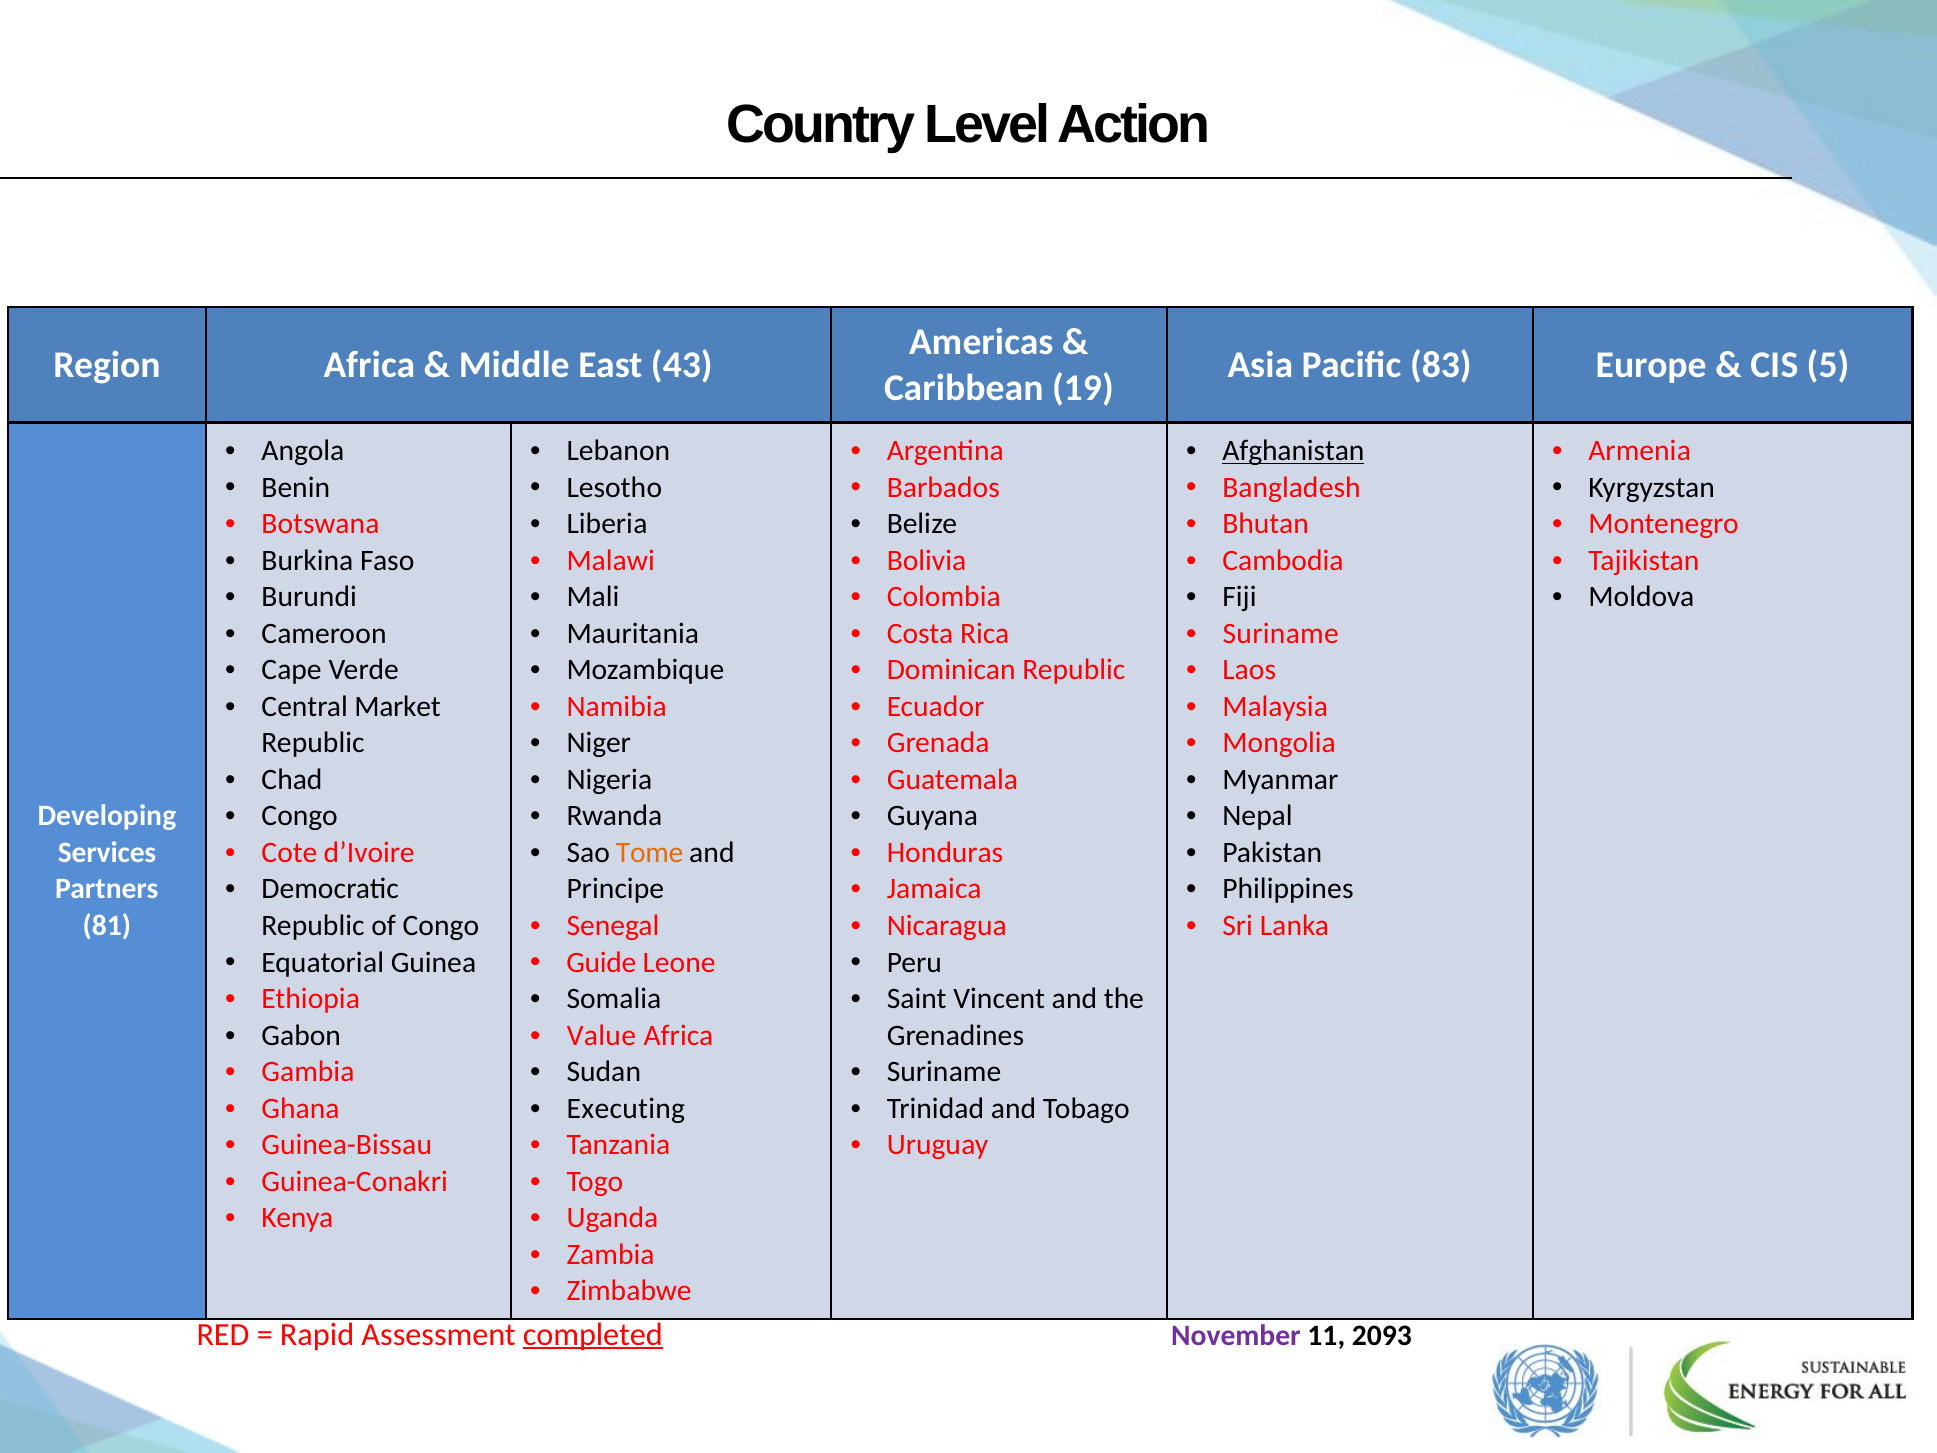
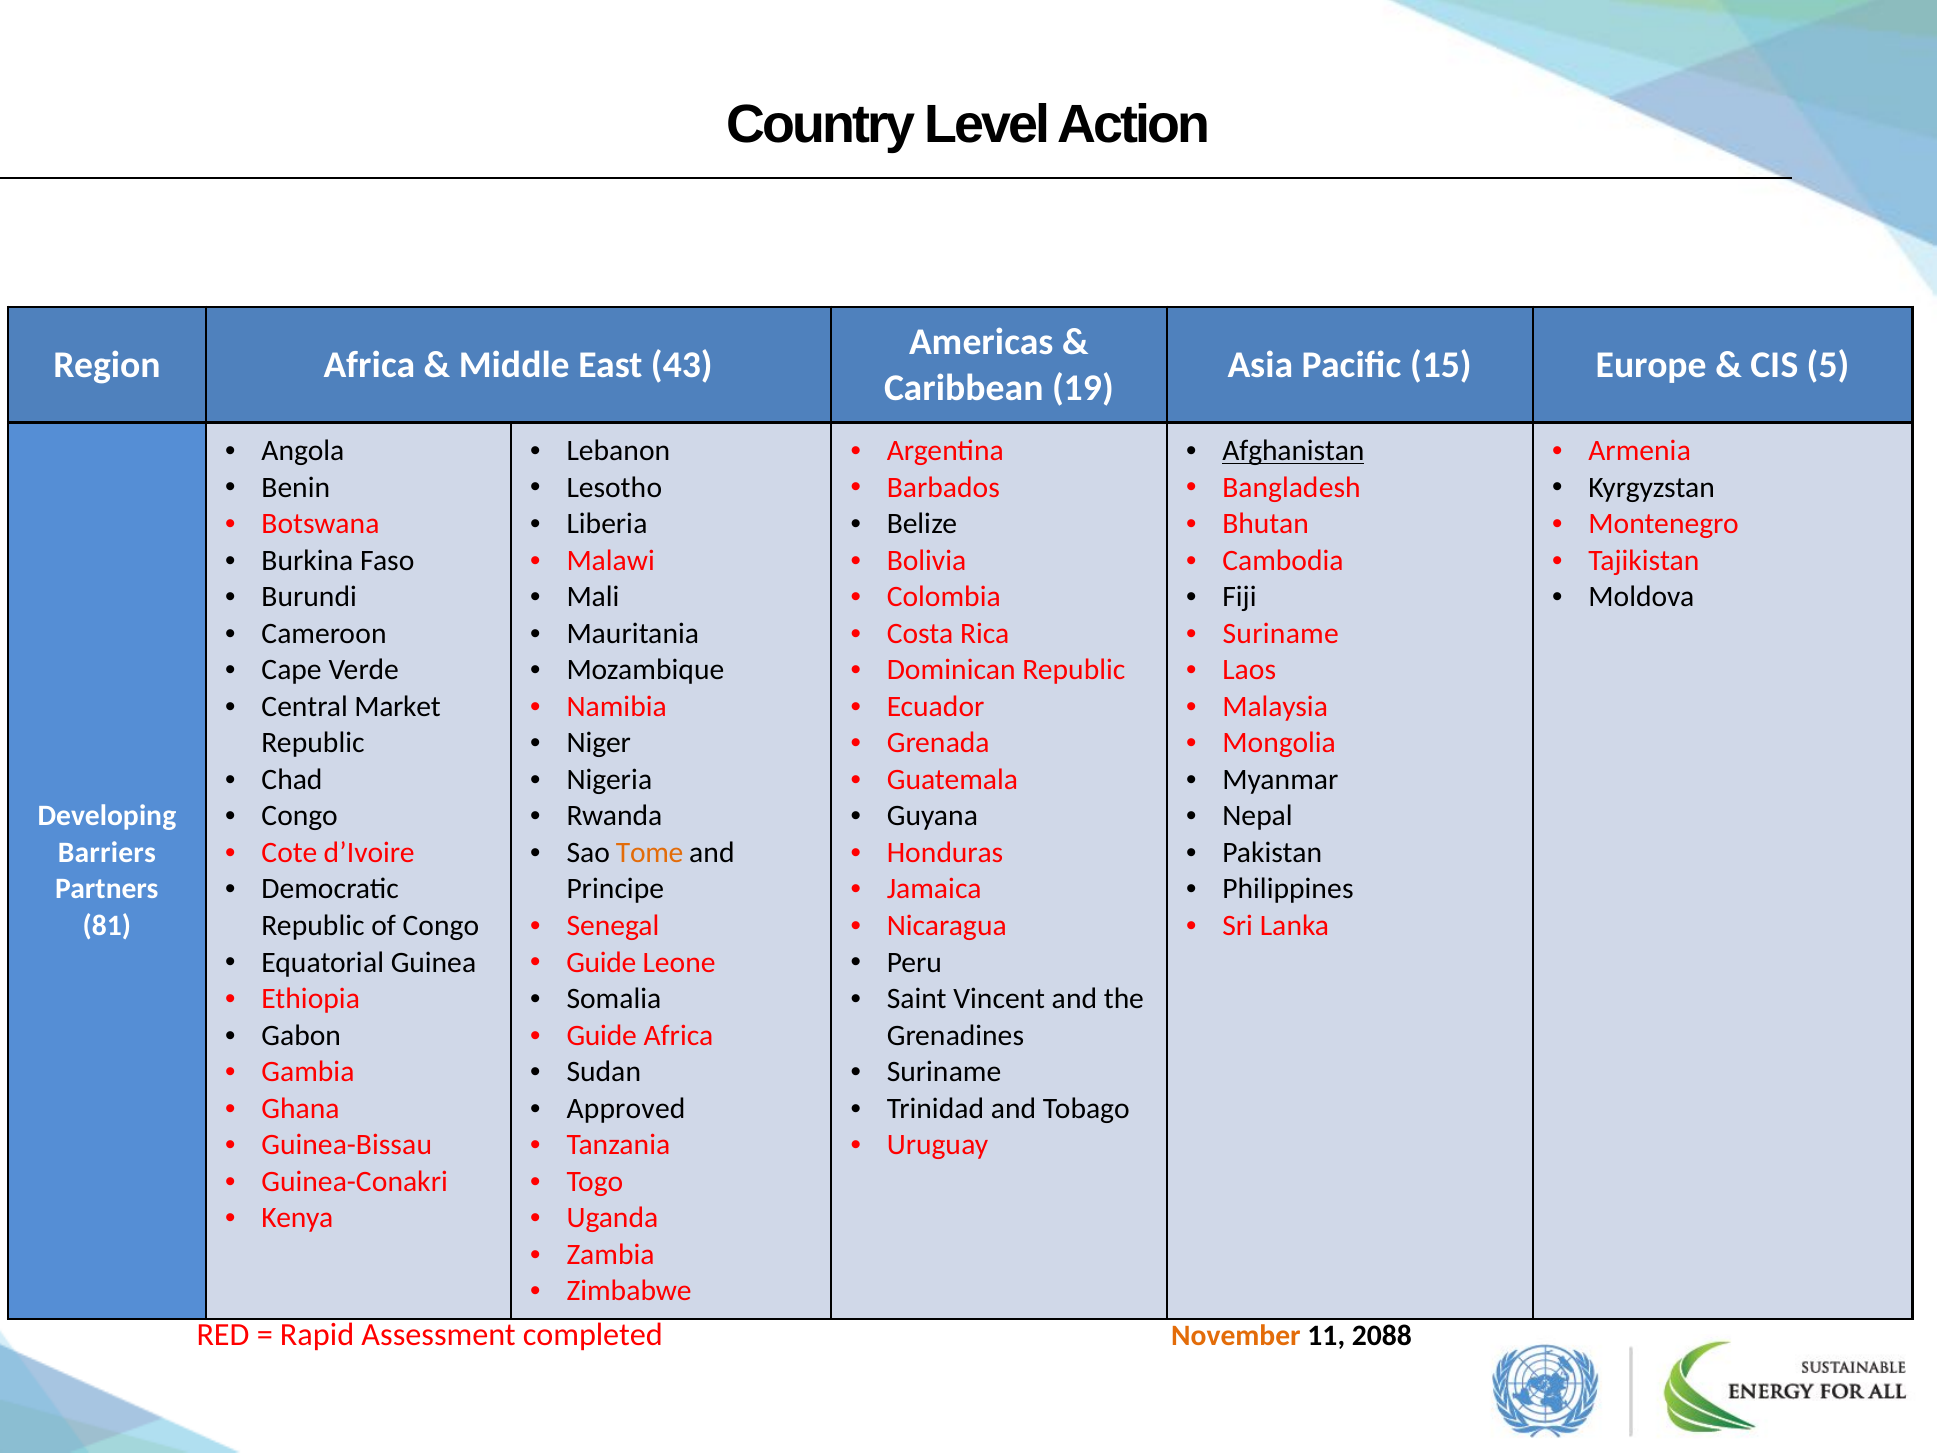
83: 83 -> 15
Services: Services -> Barriers
Value at (601, 1035): Value -> Guide
Executing: Executing -> Approved
completed underline: present -> none
November colour: purple -> orange
2093: 2093 -> 2088
